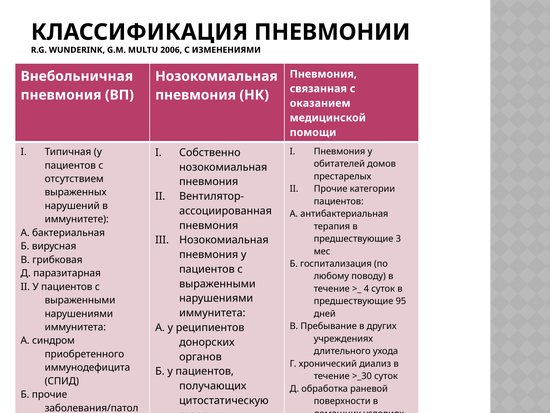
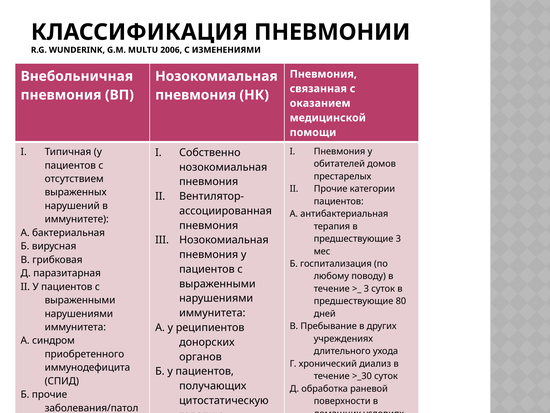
4 at (366, 288): 4 -> 3
95: 95 -> 80
